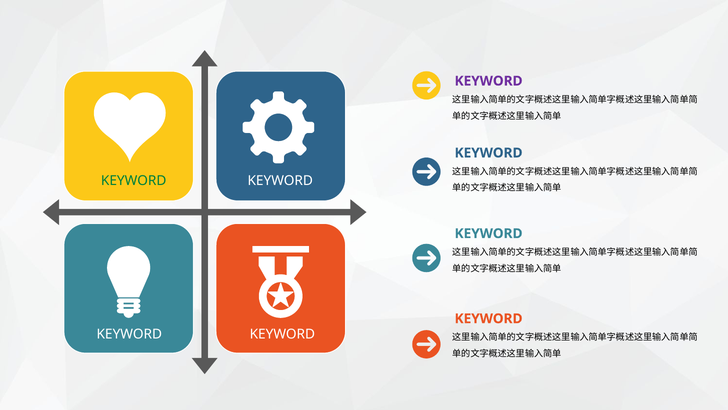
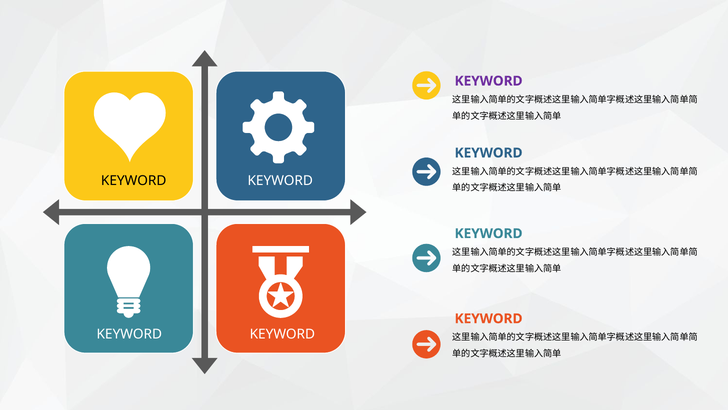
KEYWORD at (134, 180) colour: green -> black
